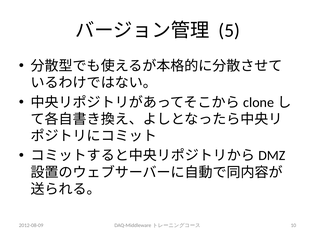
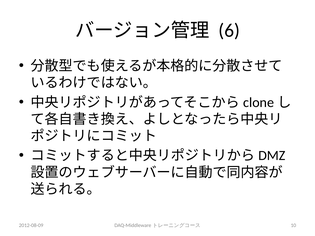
5: 5 -> 6
